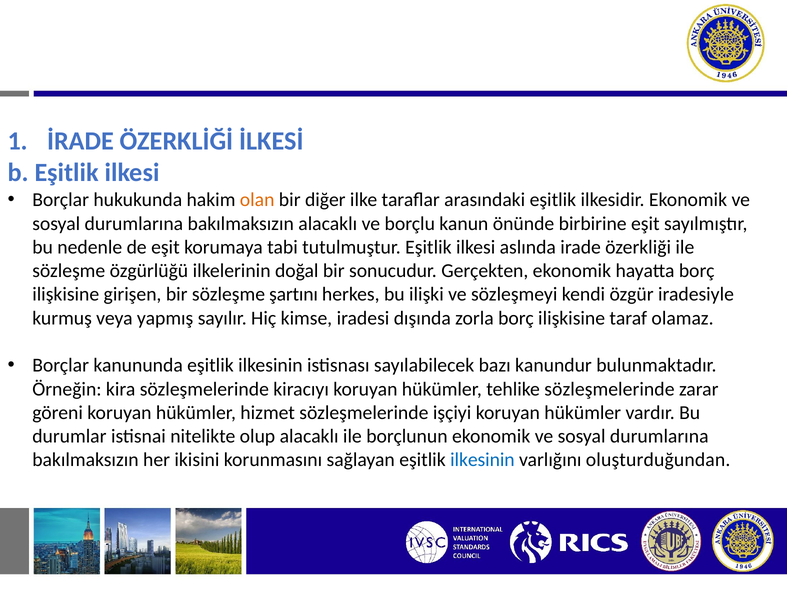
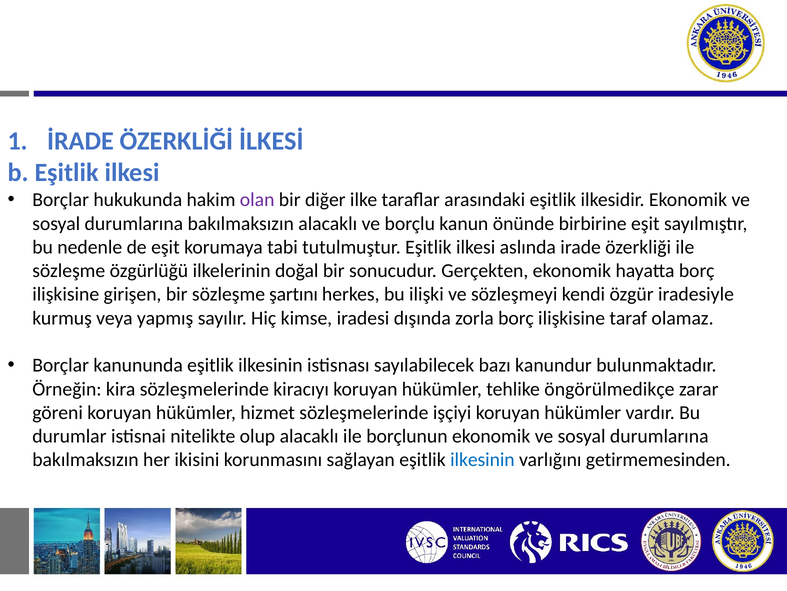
olan at (257, 200) colour: orange -> purple
tehlike sözleşmelerinde: sözleşmelerinde -> öngörülmedikçe
oluşturduğundan: oluşturduğundan -> getirmemesinden
